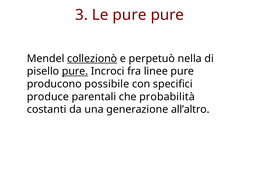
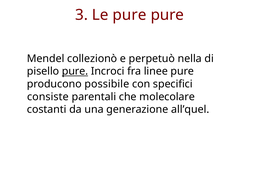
collezionò underline: present -> none
produce: produce -> consiste
probabilità: probabilità -> molecolare
all’altro: all’altro -> all’quel
